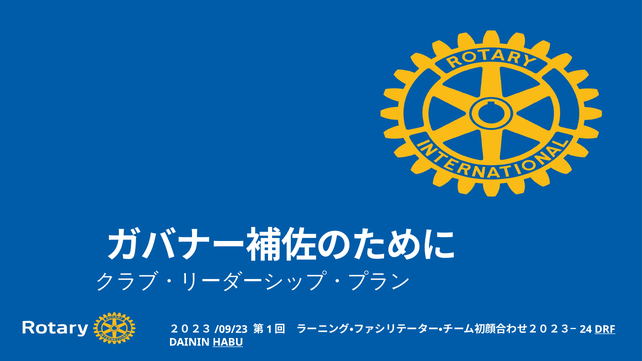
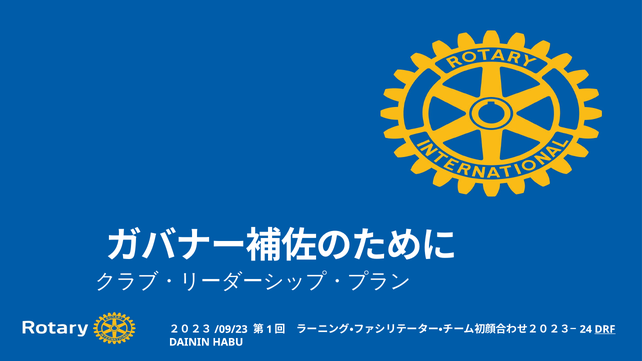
HABU underline: present -> none
